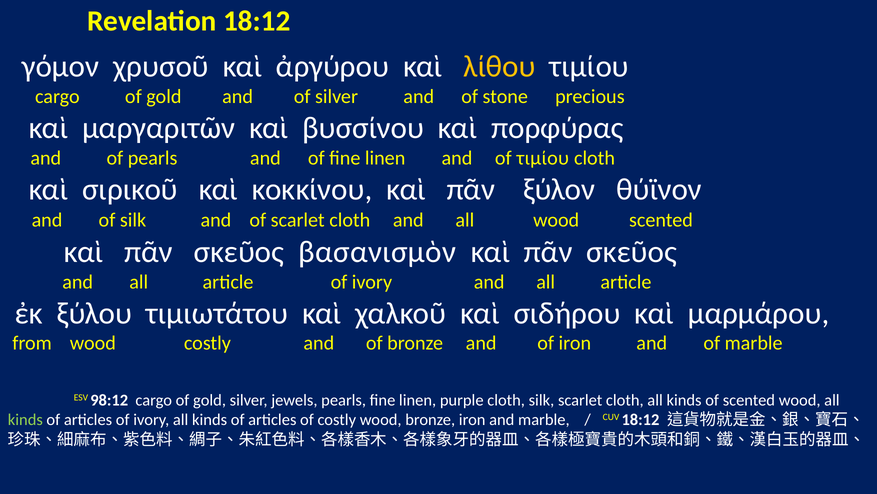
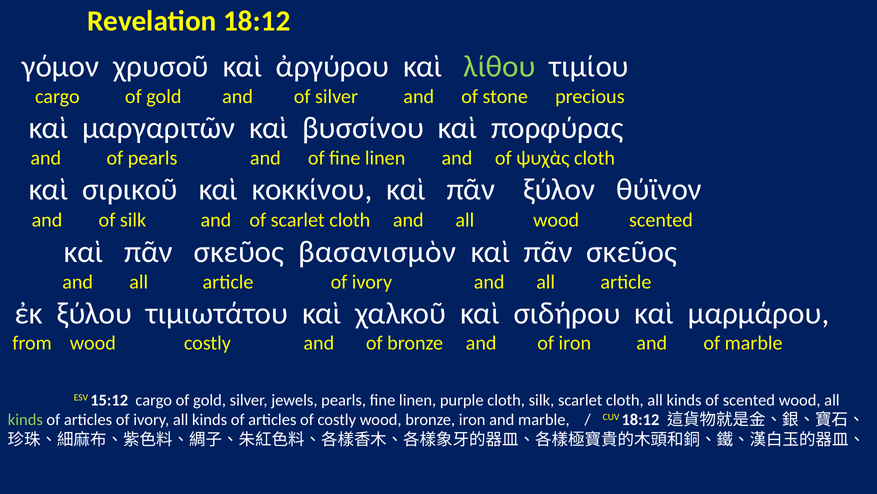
λίθου colour: yellow -> light green
of τιμίου: τιμίου -> ψυχὰς
98:12: 98:12 -> 15:12
